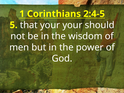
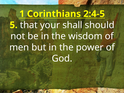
your your: your -> shall
